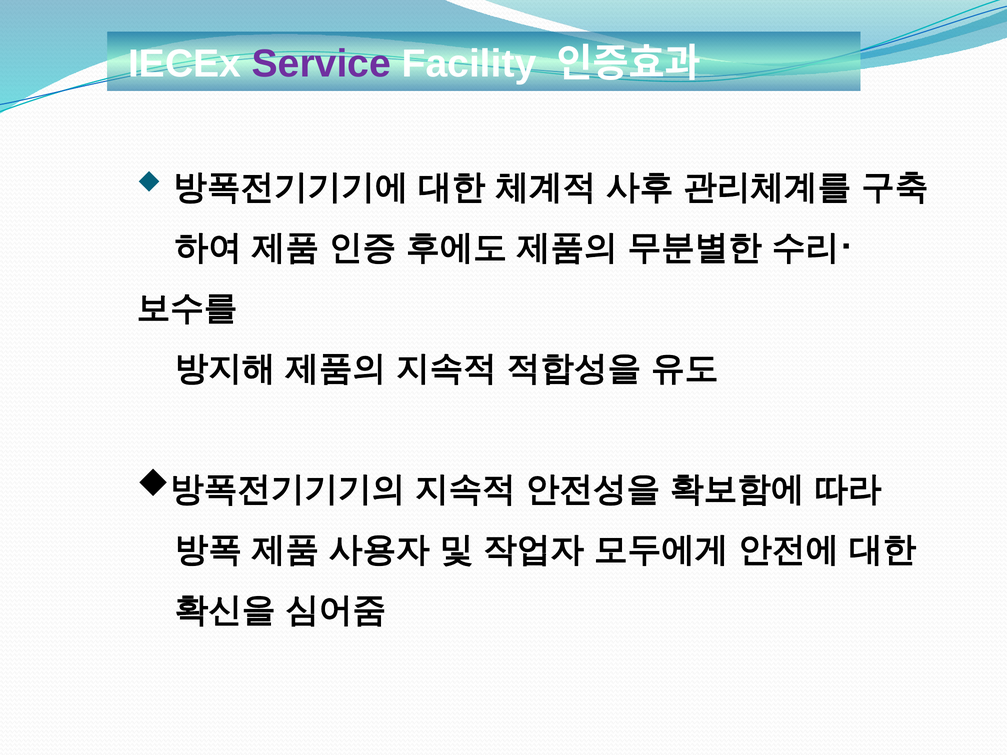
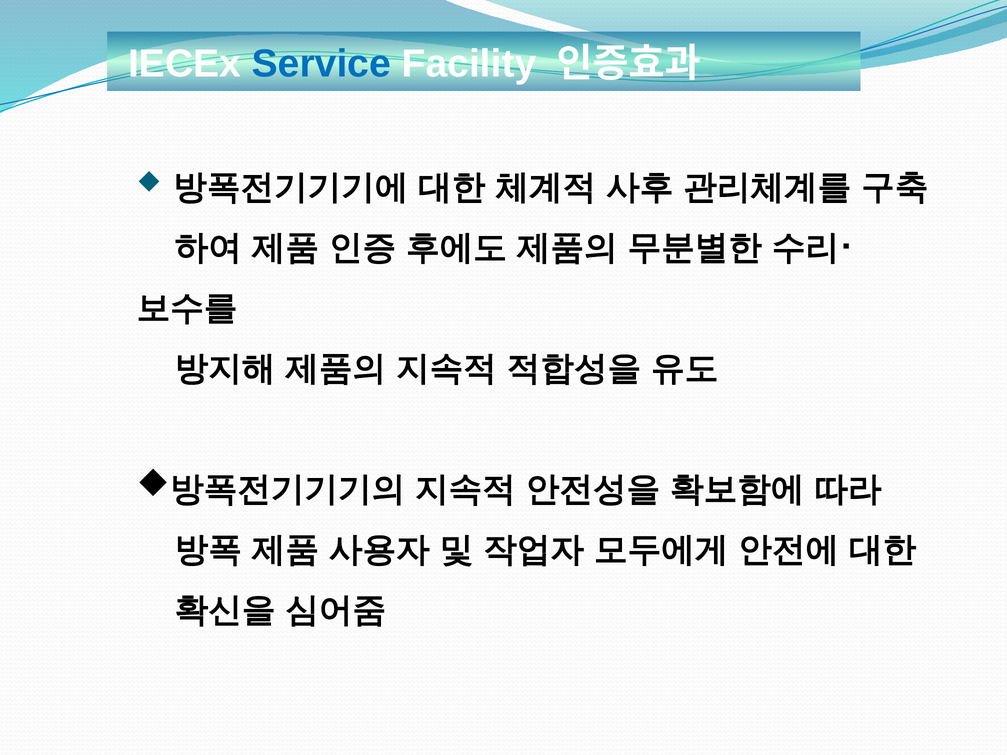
Service colour: purple -> blue
